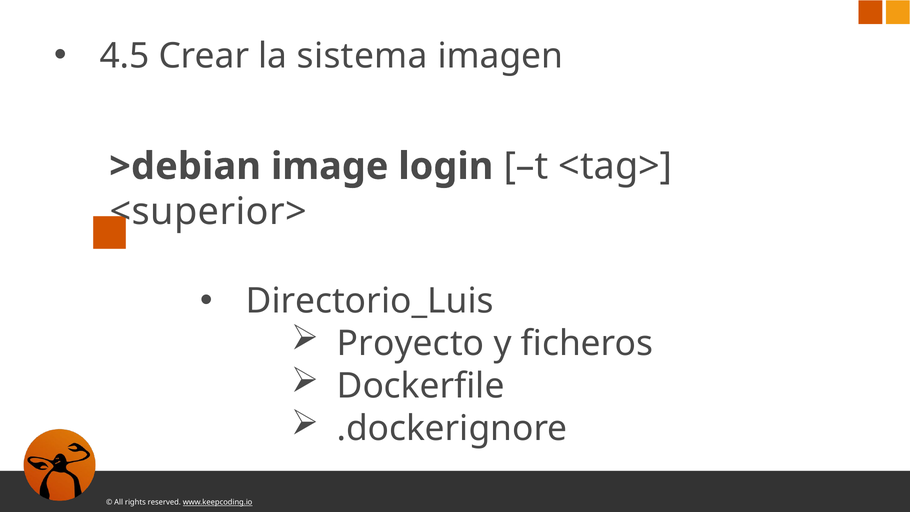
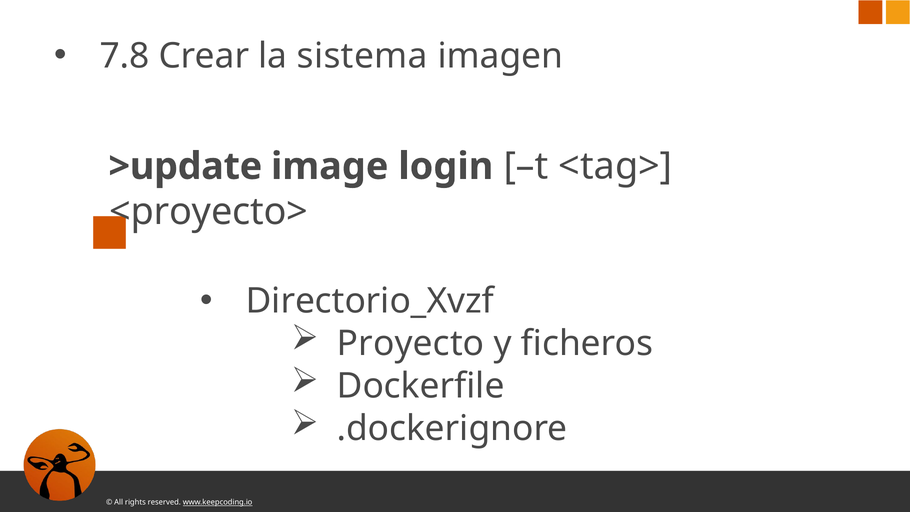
4.5: 4.5 -> 7.8
>debian: >debian -> >update
<superior>: <superior> -> <proyecto>
Directorio_Luis: Directorio_Luis -> Directorio_Xvzf
